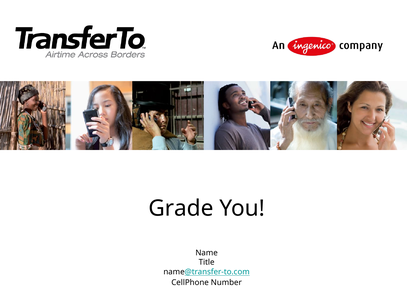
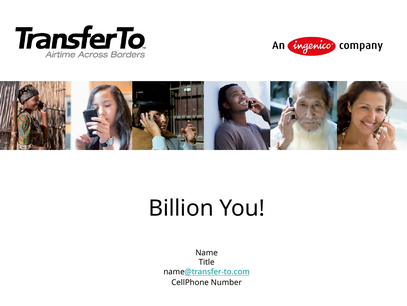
Grade: Grade -> Billion
